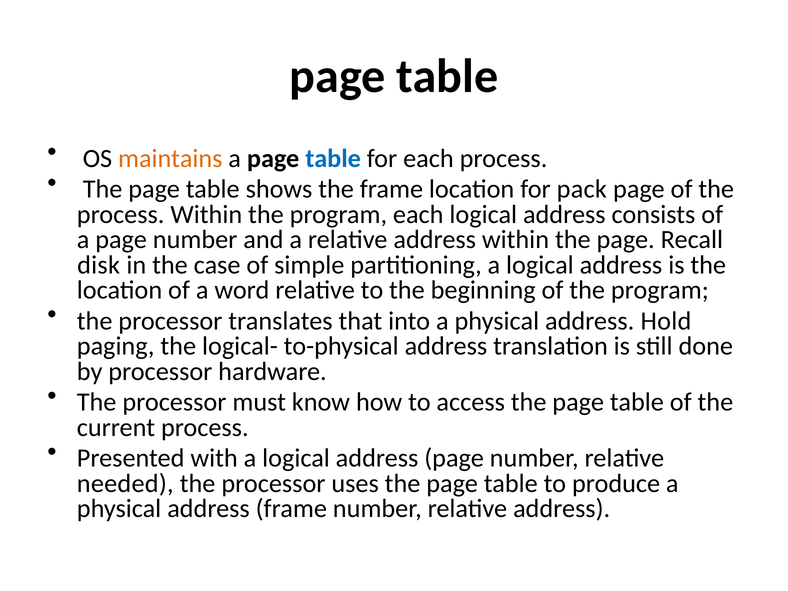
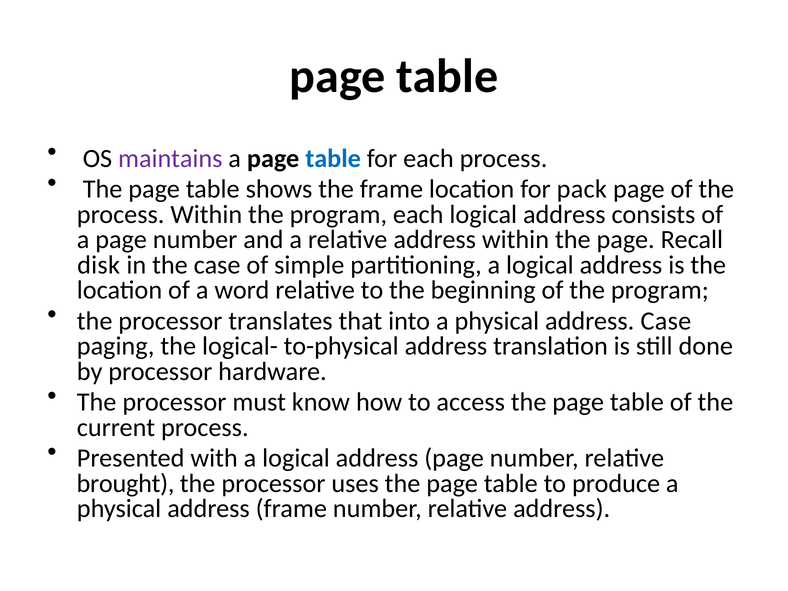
maintains colour: orange -> purple
address Hold: Hold -> Case
needed: needed -> brought
